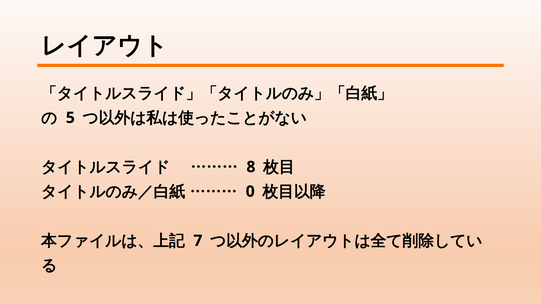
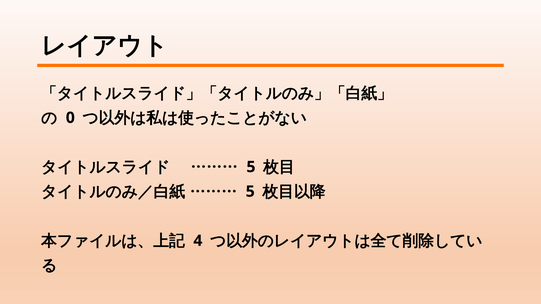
5: 5 -> 0
8 at (251, 167): 8 -> 5
0 at (250, 192): 0 -> 5
7: 7 -> 4
